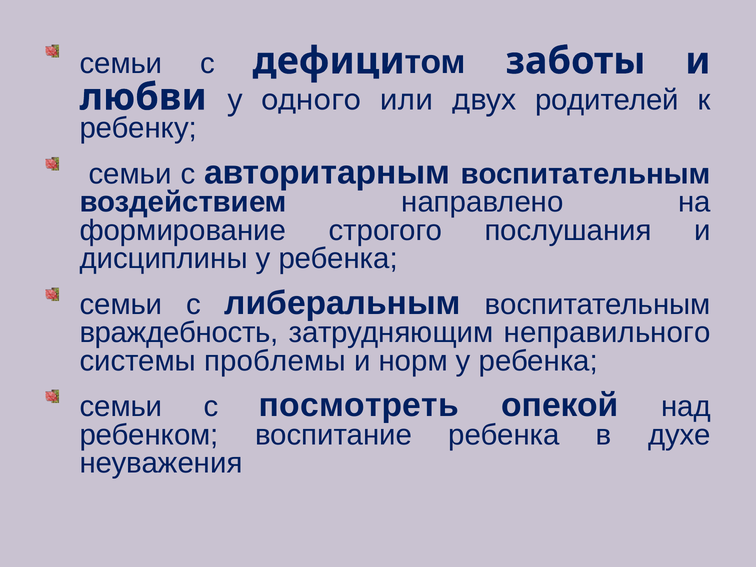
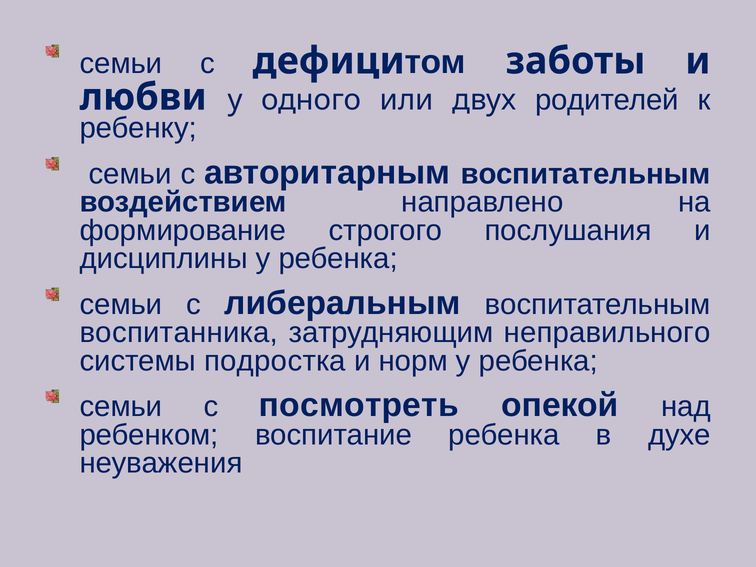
враждебность: враждебность -> воспитанника
проблемы: проблемы -> подростка
